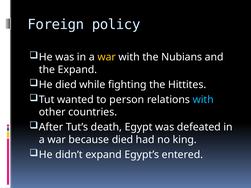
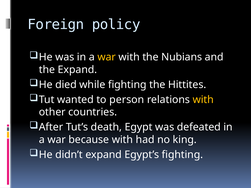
with at (203, 100) colour: light blue -> yellow
because died: died -> with
Egypt’s entered: entered -> fighting
